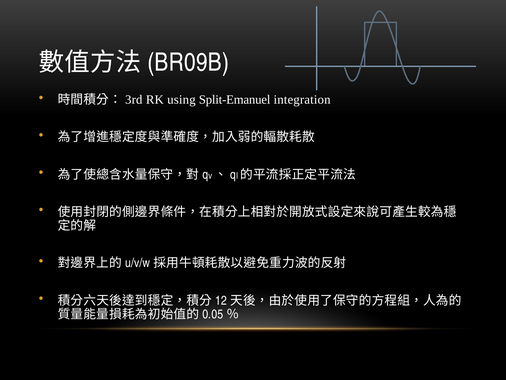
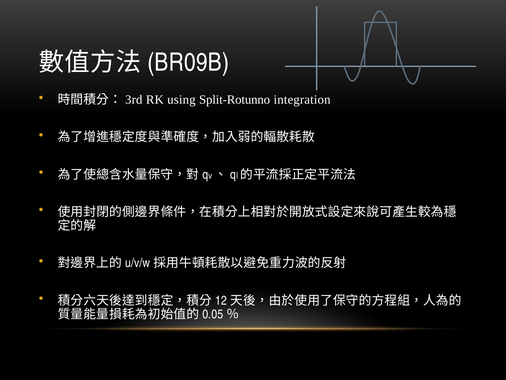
Split-Emanuel: Split-Emanuel -> Split-Rotunno
